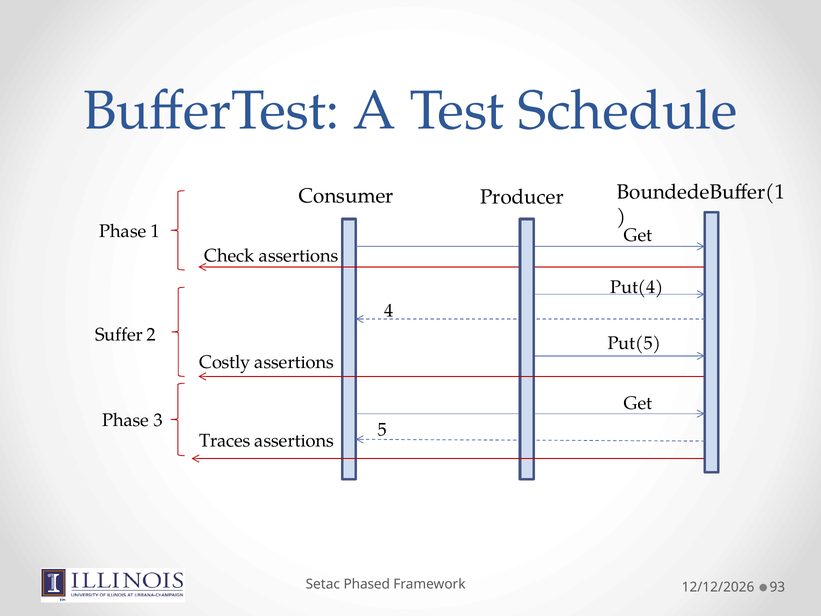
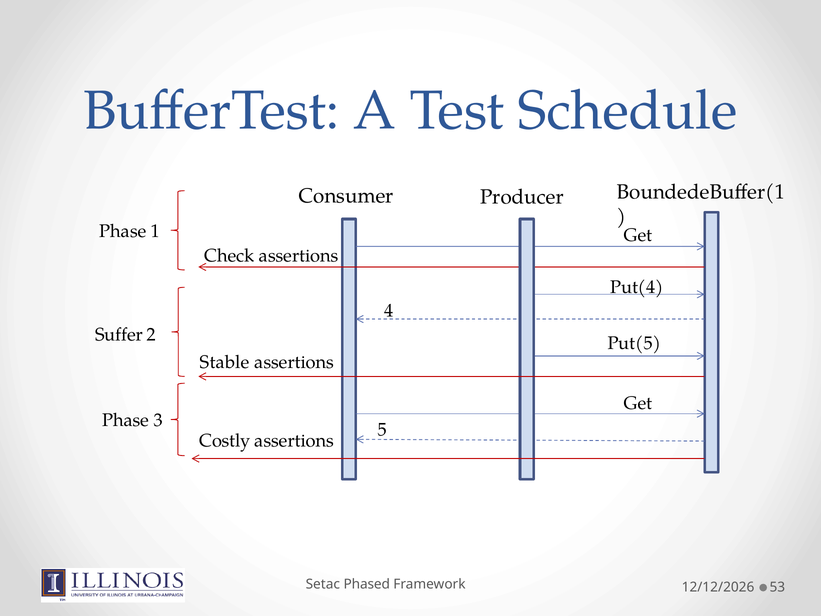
Costly: Costly -> Stable
Traces: Traces -> Costly
93: 93 -> 53
